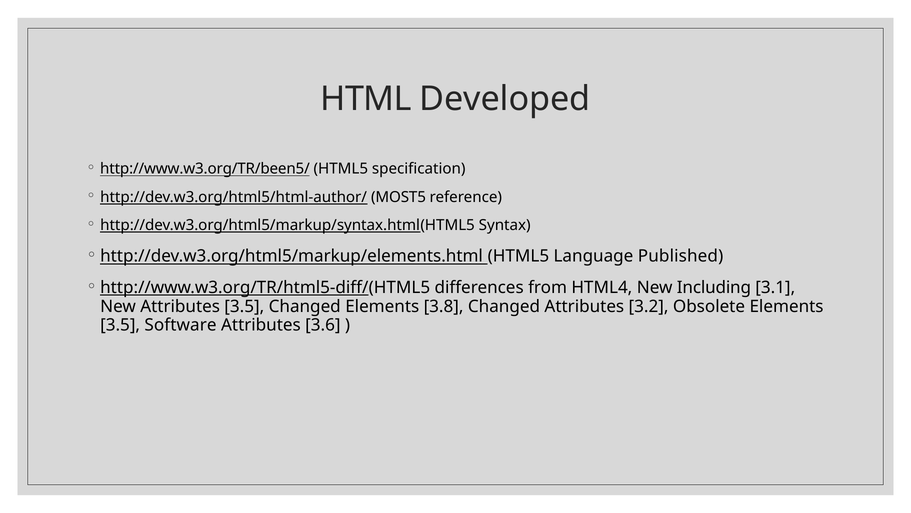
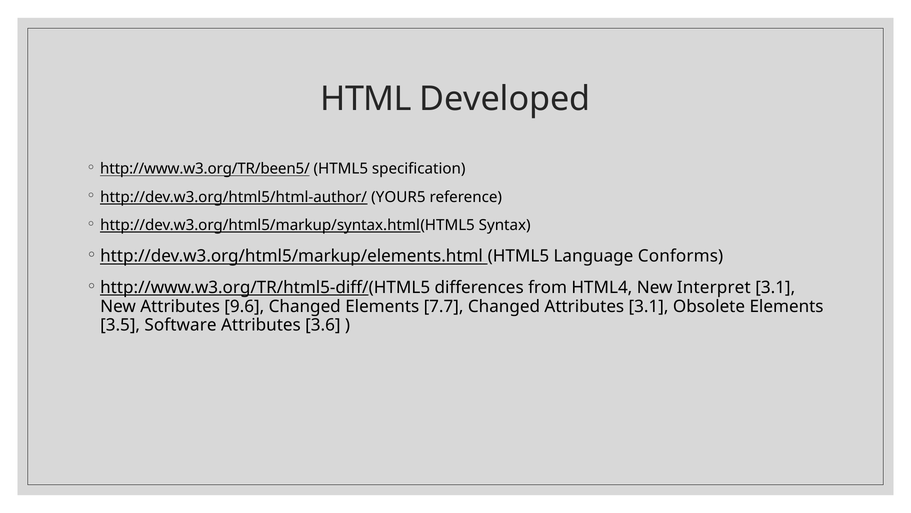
MOST5: MOST5 -> YOUR5
Published: Published -> Conforms
Including: Including -> Interpret
Attributes 3.5: 3.5 -> 9.6
3.8: 3.8 -> 7.7
Attributes 3.2: 3.2 -> 3.1
